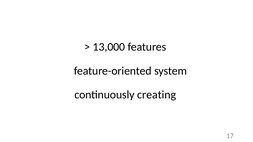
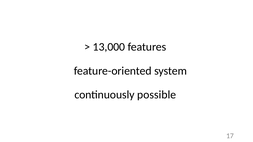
creating: creating -> possible
